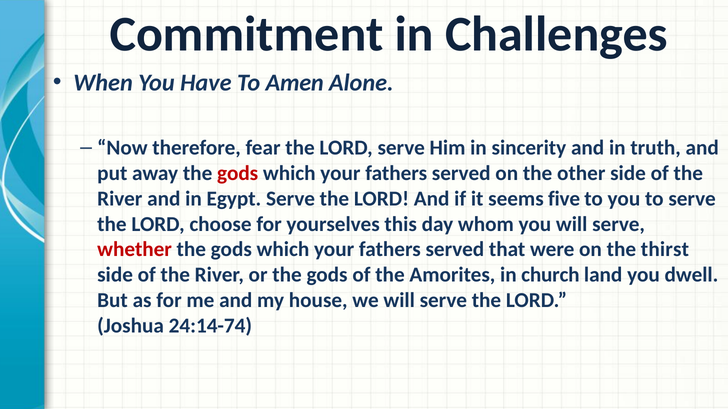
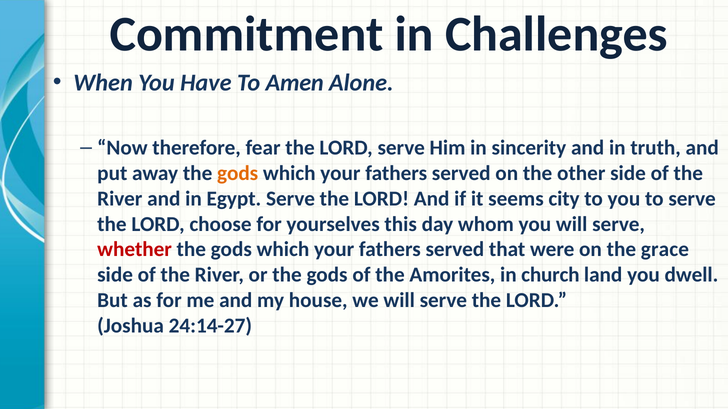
gods at (238, 173) colour: red -> orange
five: five -> city
thirst: thirst -> grace
24:14-74: 24:14-74 -> 24:14-27
